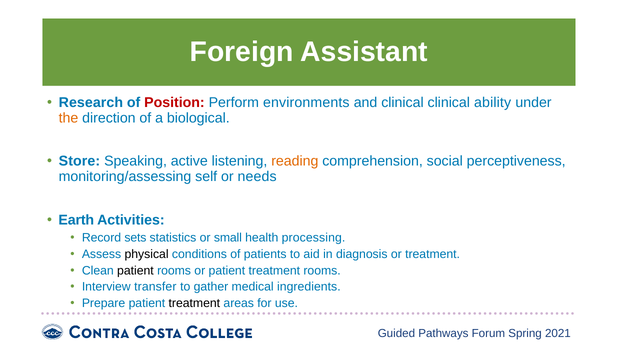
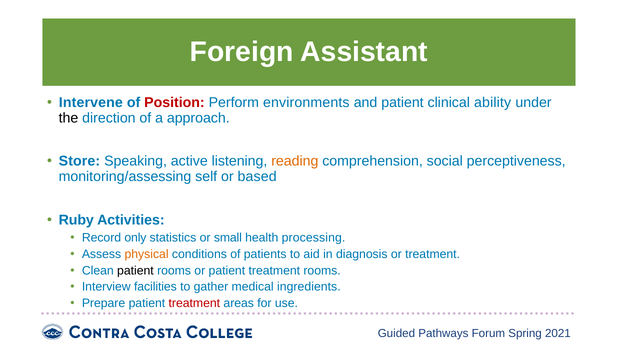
Research: Research -> Intervene
and clinical: clinical -> patient
the colour: orange -> black
biological: biological -> approach
needs: needs -> based
Earth: Earth -> Ruby
sets: sets -> only
physical colour: black -> orange
transfer: transfer -> facilities
treatment at (194, 303) colour: black -> red
